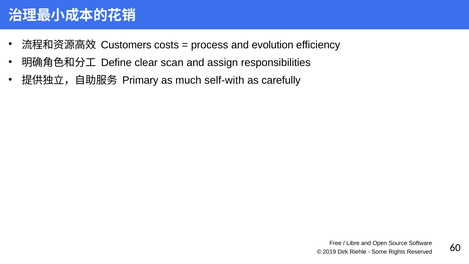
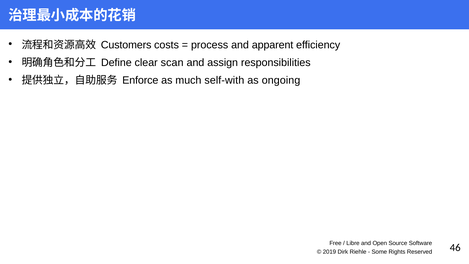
evolution: evolution -> apparent
Primary: Primary -> Enforce
carefully: carefully -> ongoing
60: 60 -> 46
